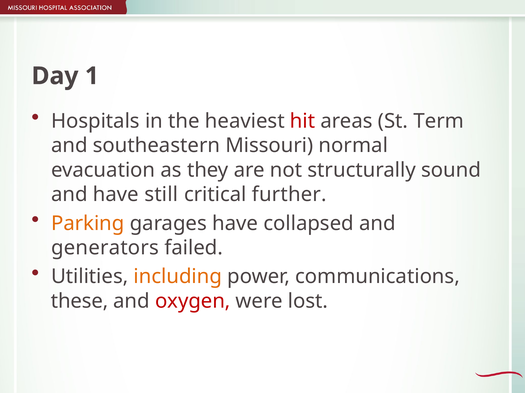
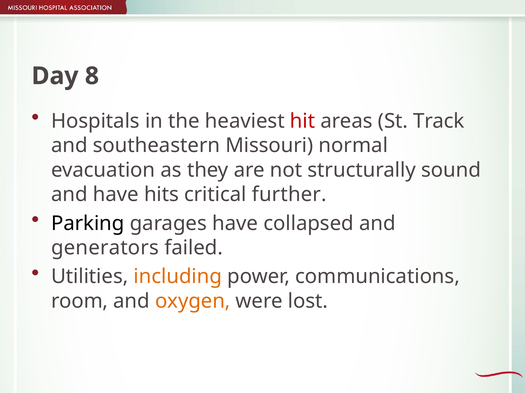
1: 1 -> 8
Term: Term -> Track
still: still -> hits
Parking colour: orange -> black
these: these -> room
oxygen colour: red -> orange
